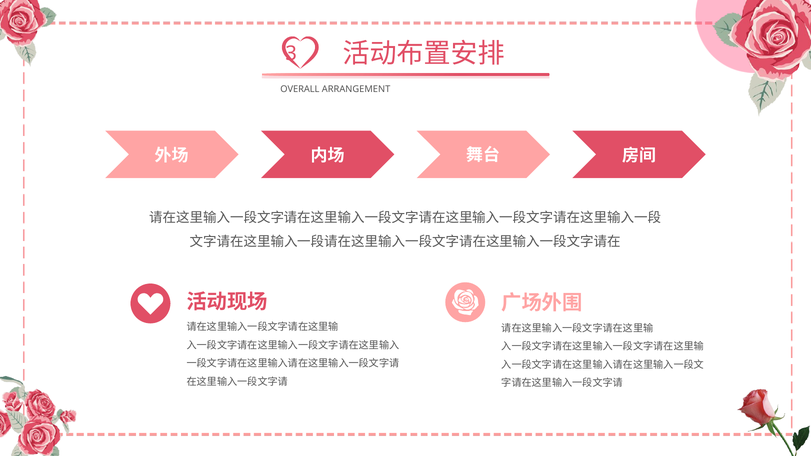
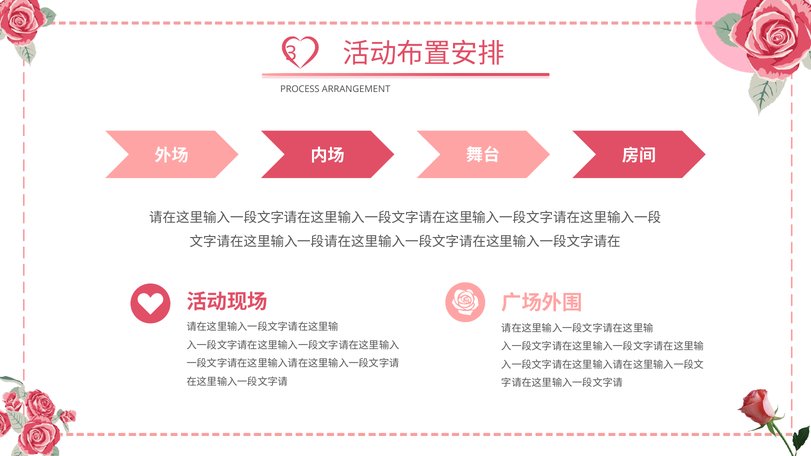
OVERALL: OVERALL -> PROCESS
